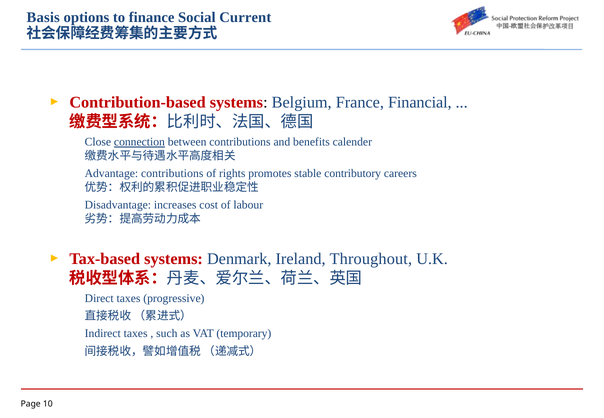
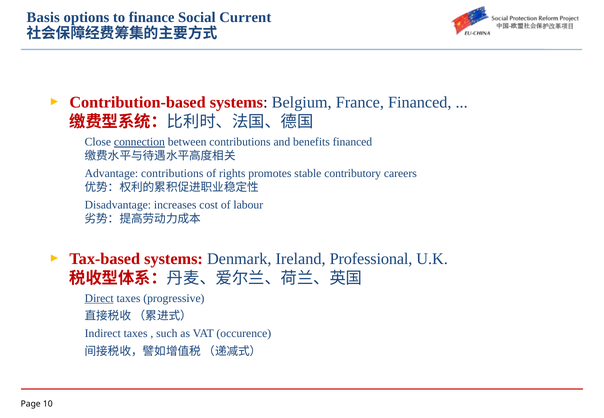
France Financial: Financial -> Financed
benefits calender: calender -> financed
Throughout: Throughout -> Professional
Direct underline: none -> present
temporary: temporary -> occurence
